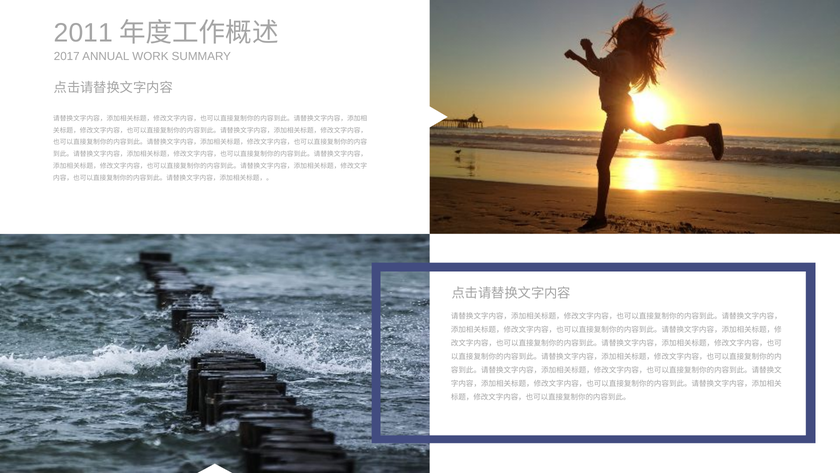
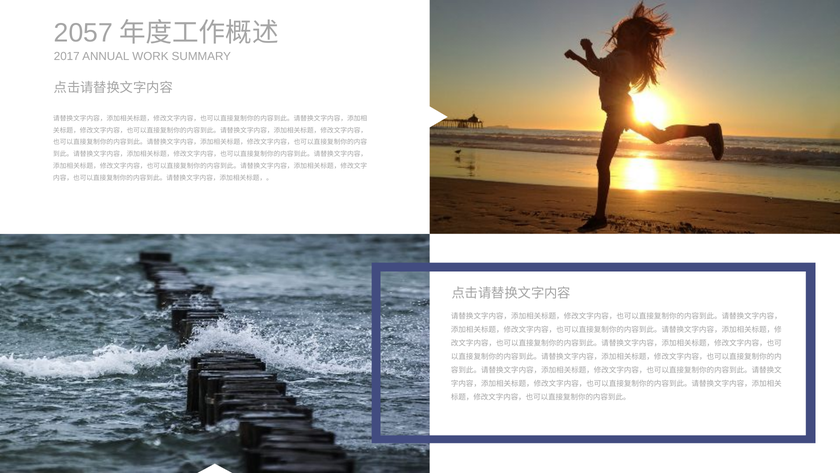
2011: 2011 -> 2057
